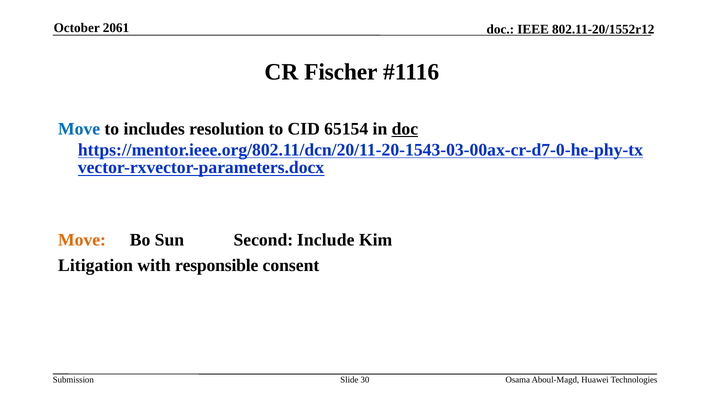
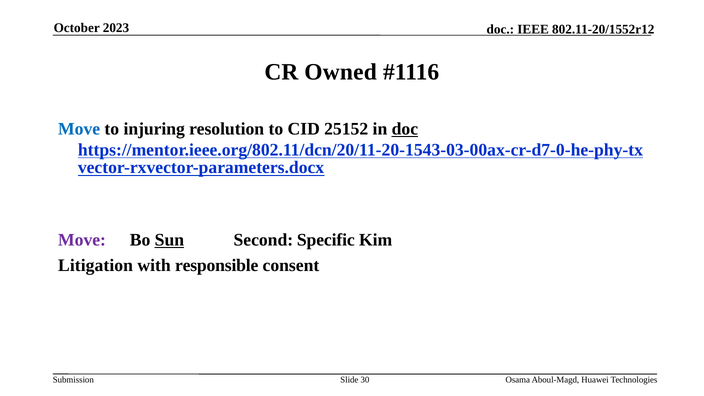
2061: 2061 -> 2023
Fischer: Fischer -> Owned
includes: includes -> injuring
65154: 65154 -> 25152
Move at (82, 240) colour: orange -> purple
Sun underline: none -> present
Include: Include -> Specific
